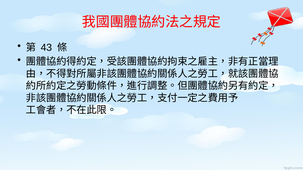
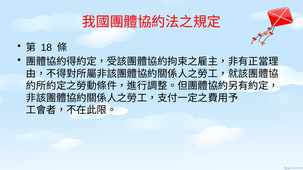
43: 43 -> 18
